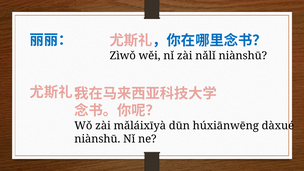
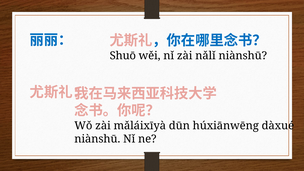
Zìwǒ: Zìwǒ -> Shuō
